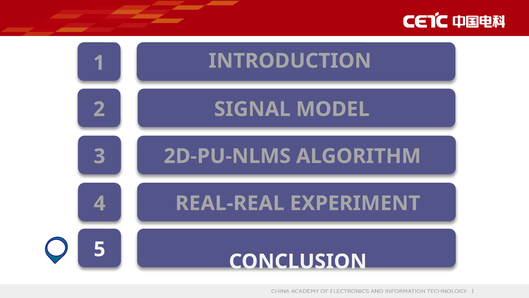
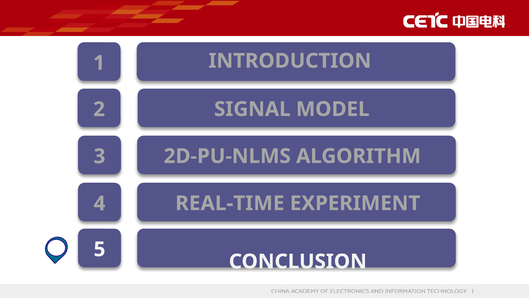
REAL-REAL: REAL-REAL -> REAL-TIME
